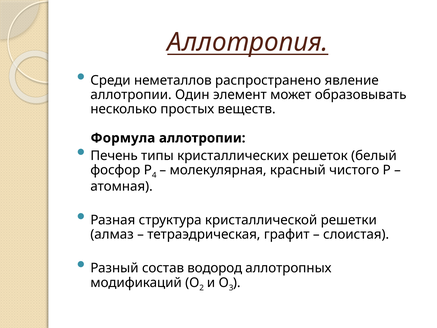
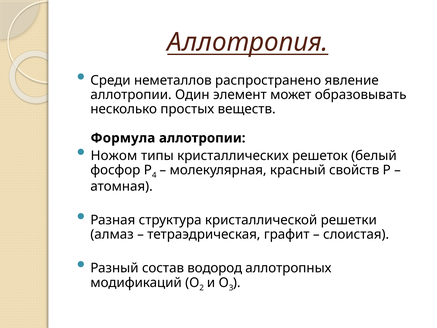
Печень: Печень -> Ножом
чистого: чистого -> свойств
